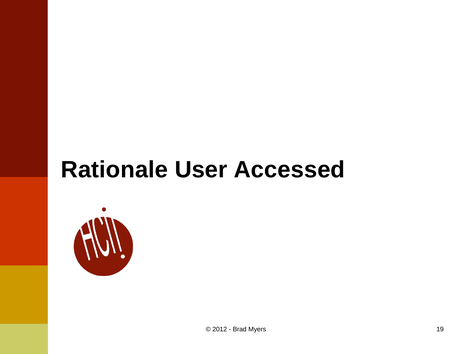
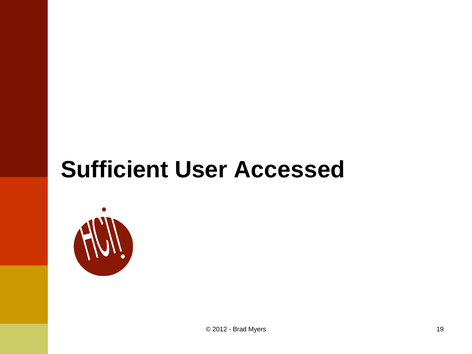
Rationale: Rationale -> Sufficient
